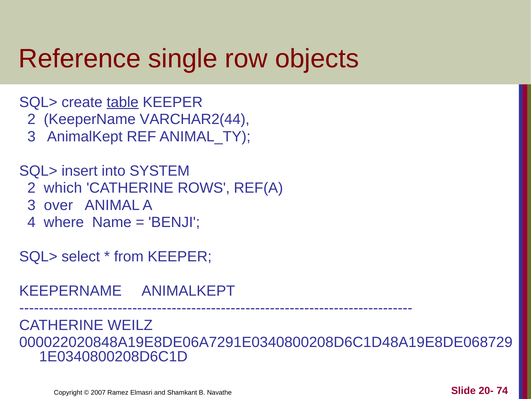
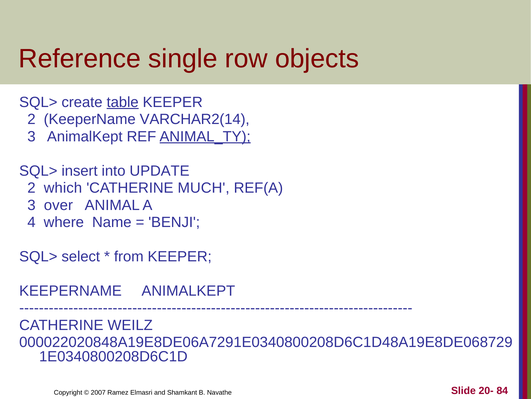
VARCHAR2(44: VARCHAR2(44 -> VARCHAR2(14
ANIMAL_TY underline: none -> present
SYSTEM: SYSTEM -> UPDATE
ROWS: ROWS -> MUCH
74: 74 -> 84
